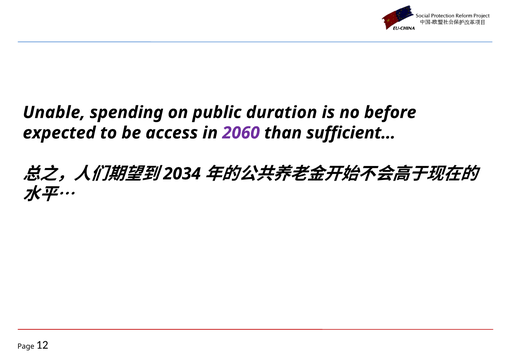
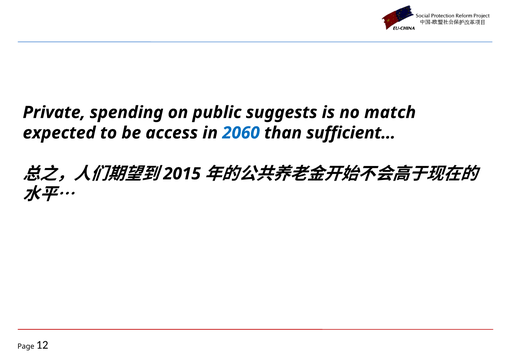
Unable: Unable -> Private
duration: duration -> suggests
before: before -> match
2060 colour: purple -> blue
2034: 2034 -> 2015
